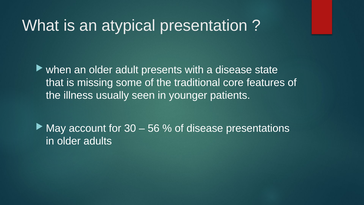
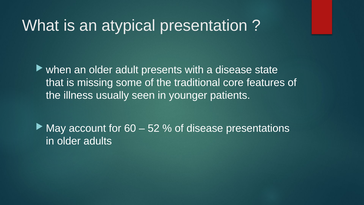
30: 30 -> 60
56: 56 -> 52
